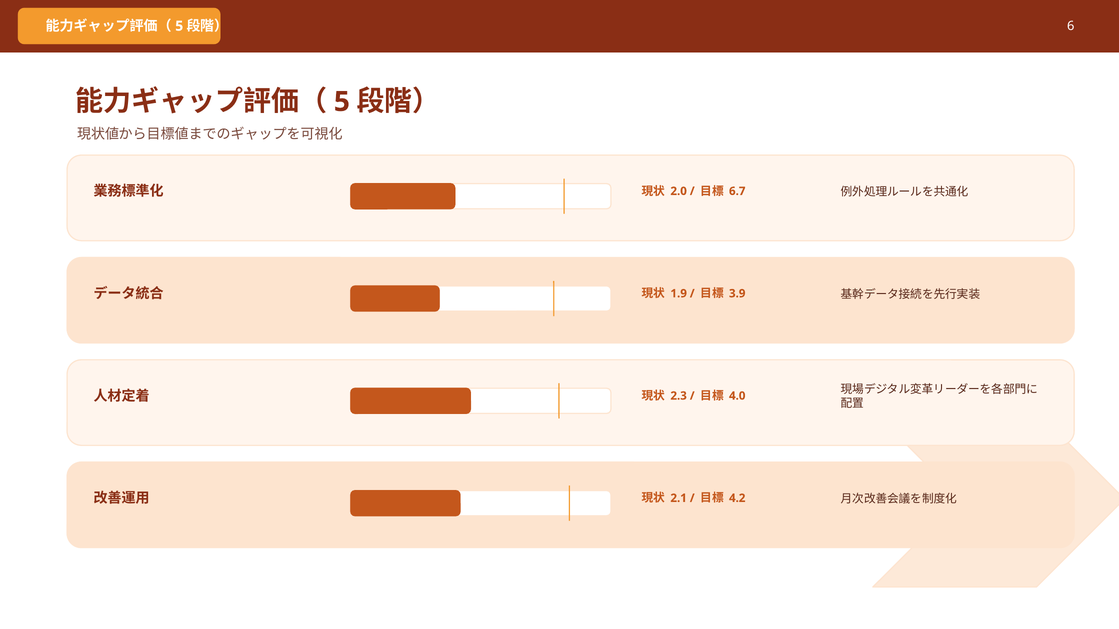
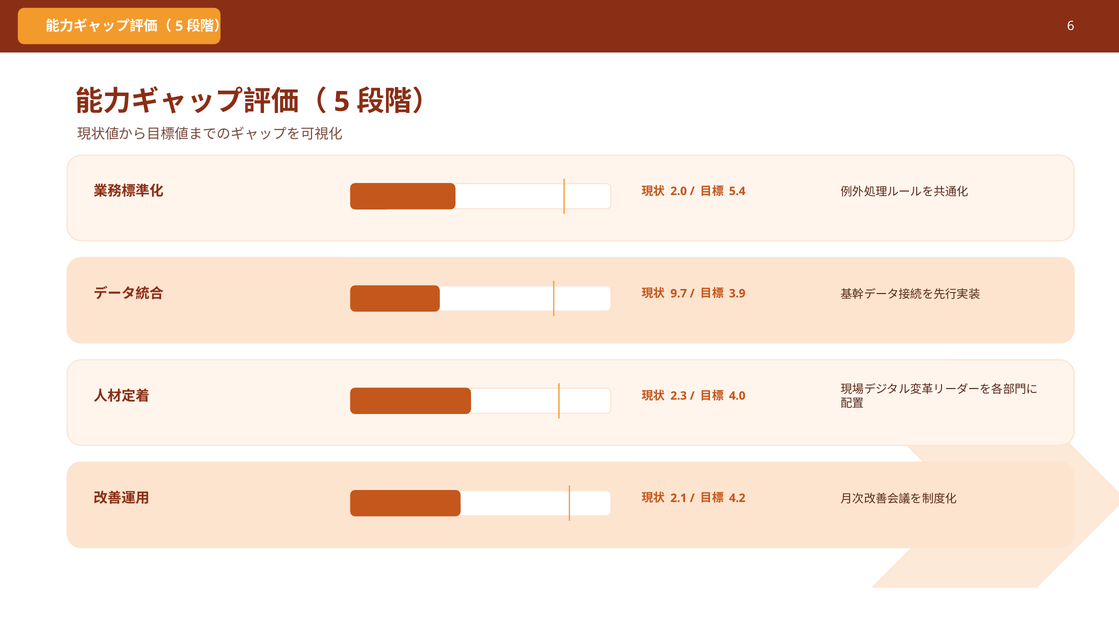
6.7: 6.7 -> 5.4
1.9: 1.9 -> 9.7
